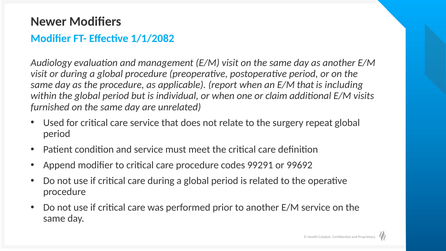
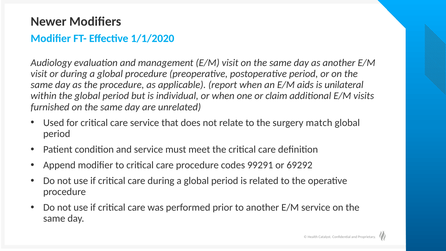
1/1/2082: 1/1/2082 -> 1/1/2020
E/M that: that -> aids
including: including -> unilateral
repeat: repeat -> match
99692: 99692 -> 69292
